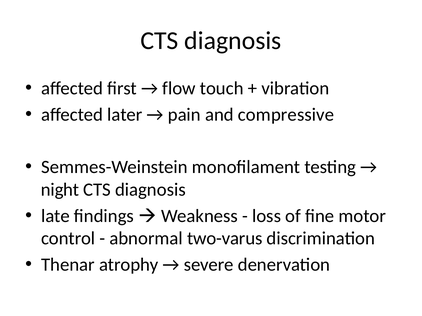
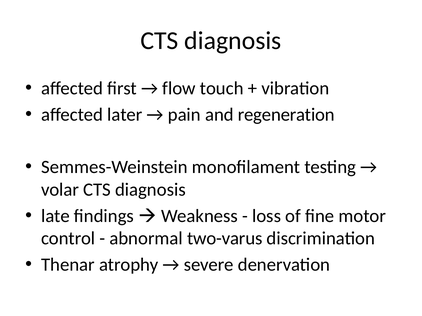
compressive: compressive -> regeneration
night: night -> volar
